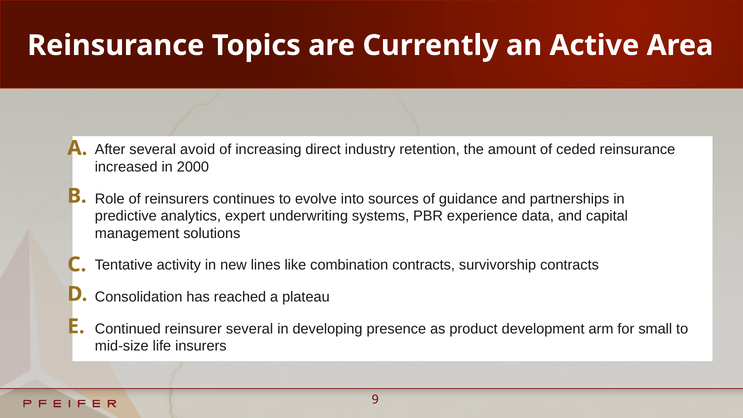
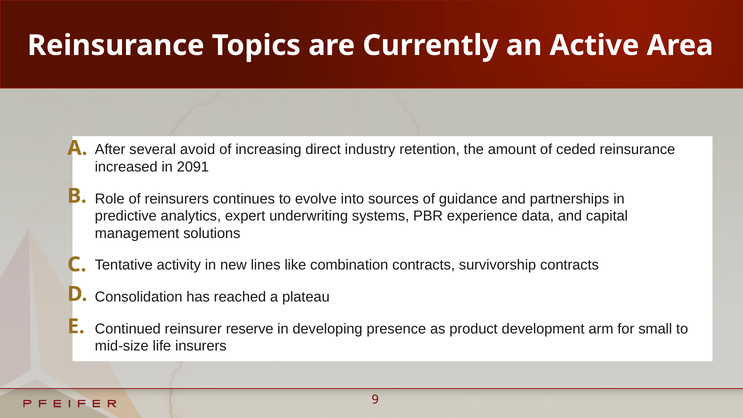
2000: 2000 -> 2091
reinsurer several: several -> reserve
